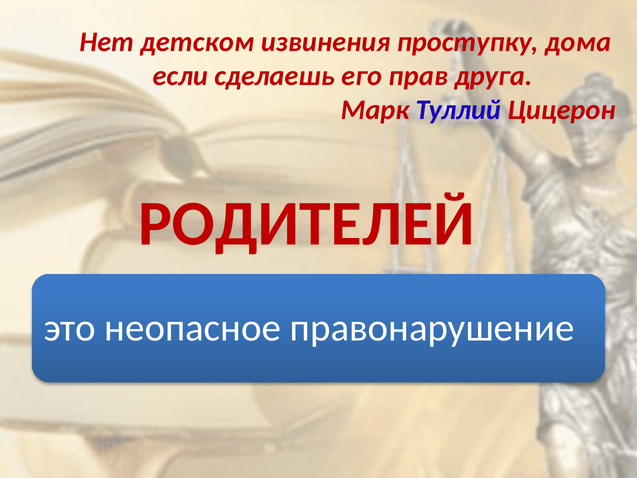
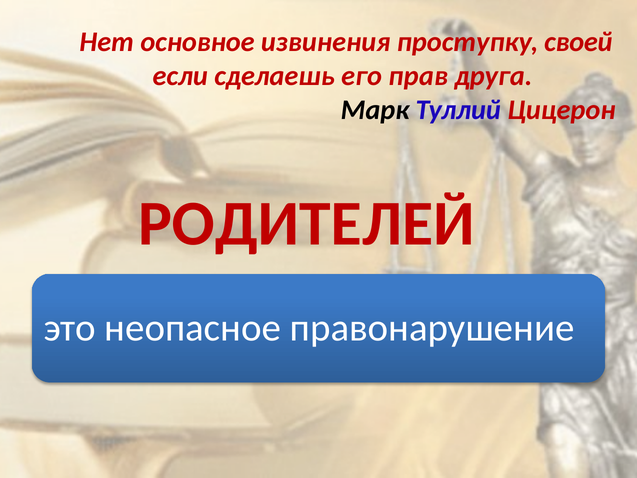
детском: детском -> основное
дома: дома -> своей
Марк colour: red -> black
